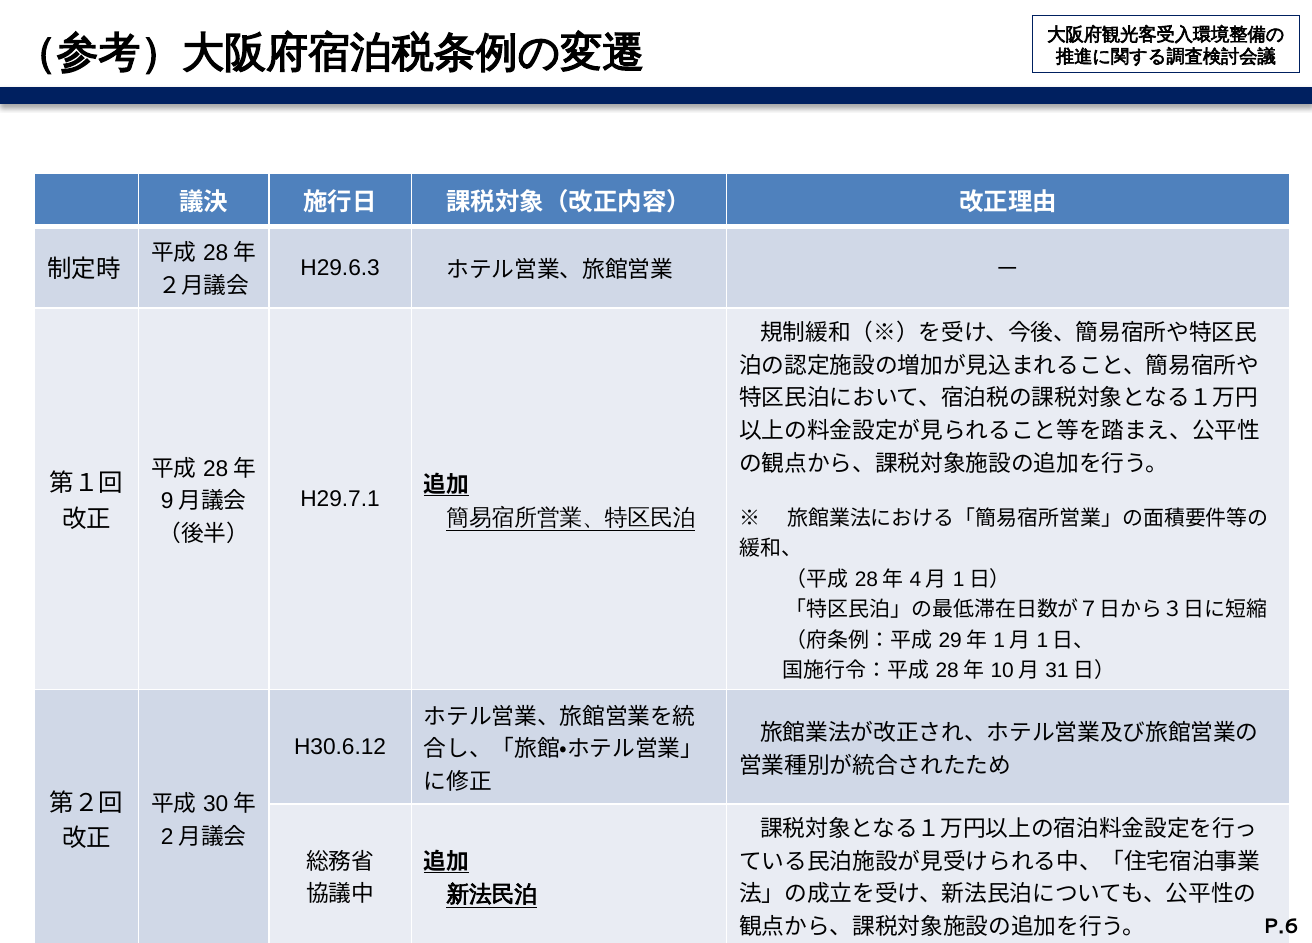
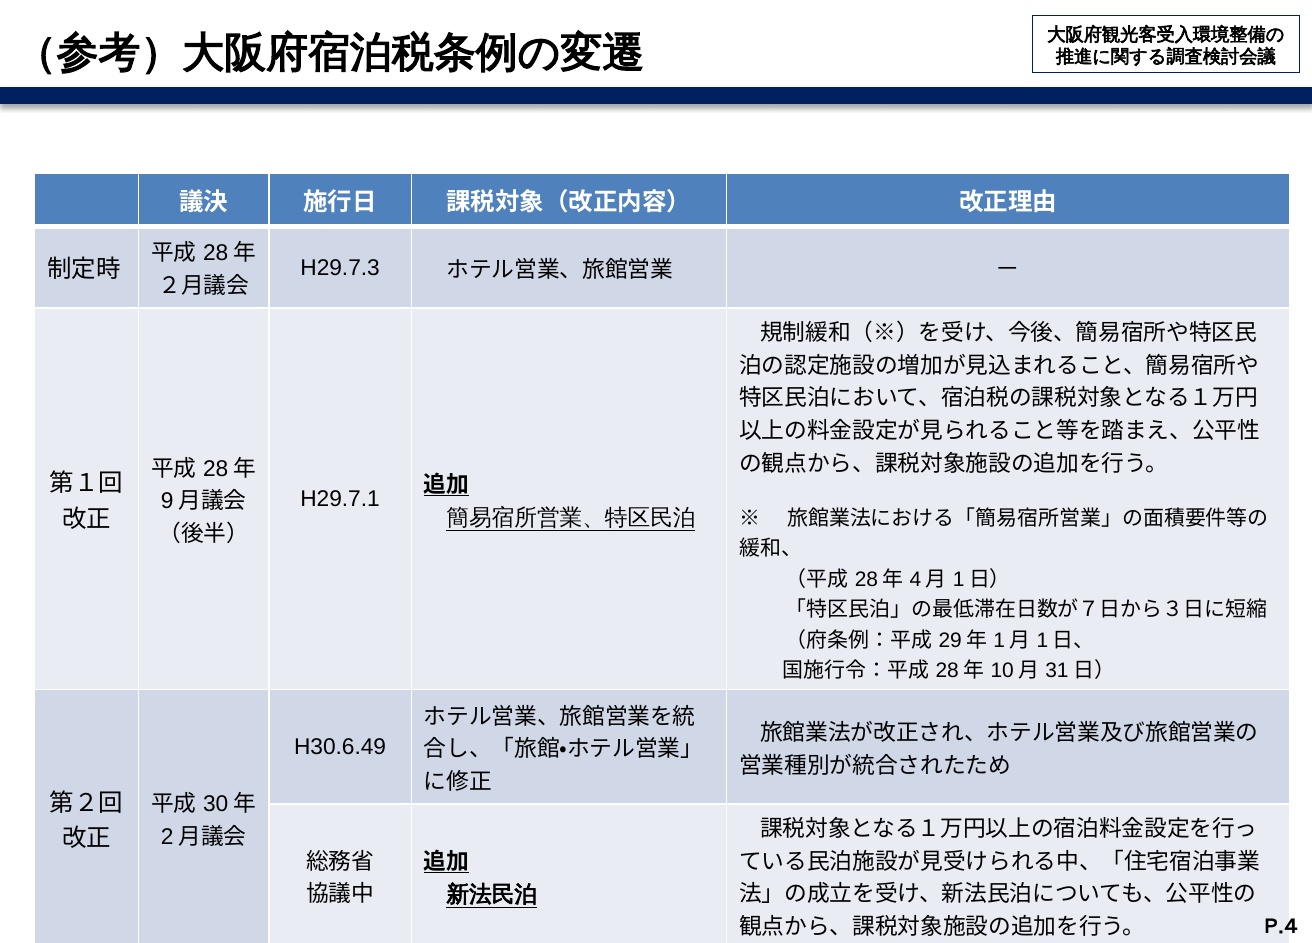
H29.6.3: H29.6.3 -> H29.7.3
H30.6.12: H30.6.12 -> H30.6.49
P.6: P.6 -> P.4
